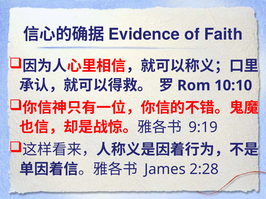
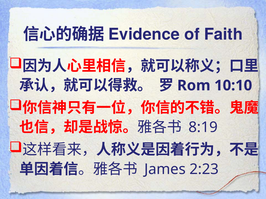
9:19: 9:19 -> 8:19
2:28: 2:28 -> 2:23
